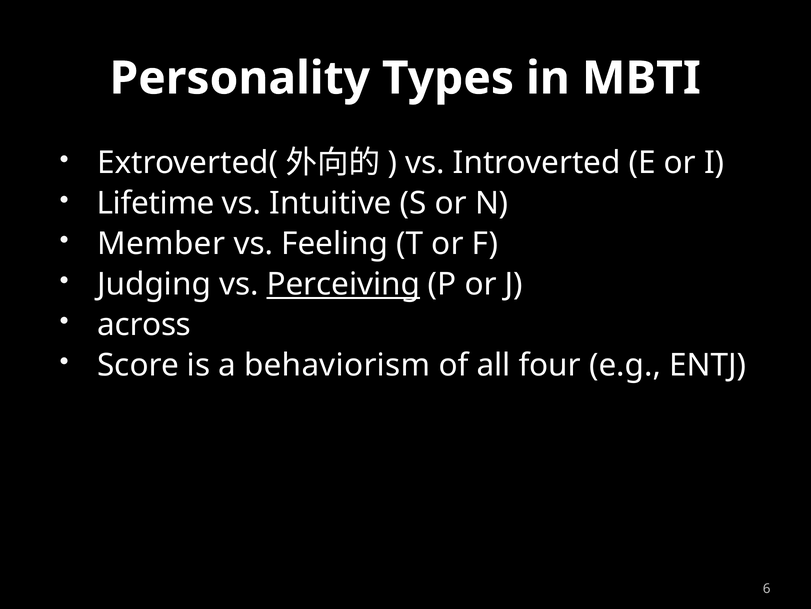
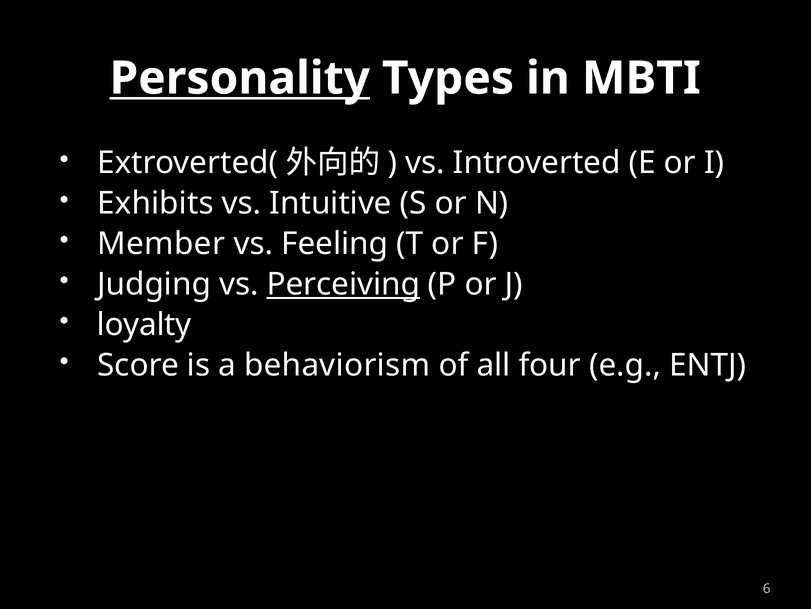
Personality underline: none -> present
Lifetime: Lifetime -> Exhibits
across: across -> loyalty
